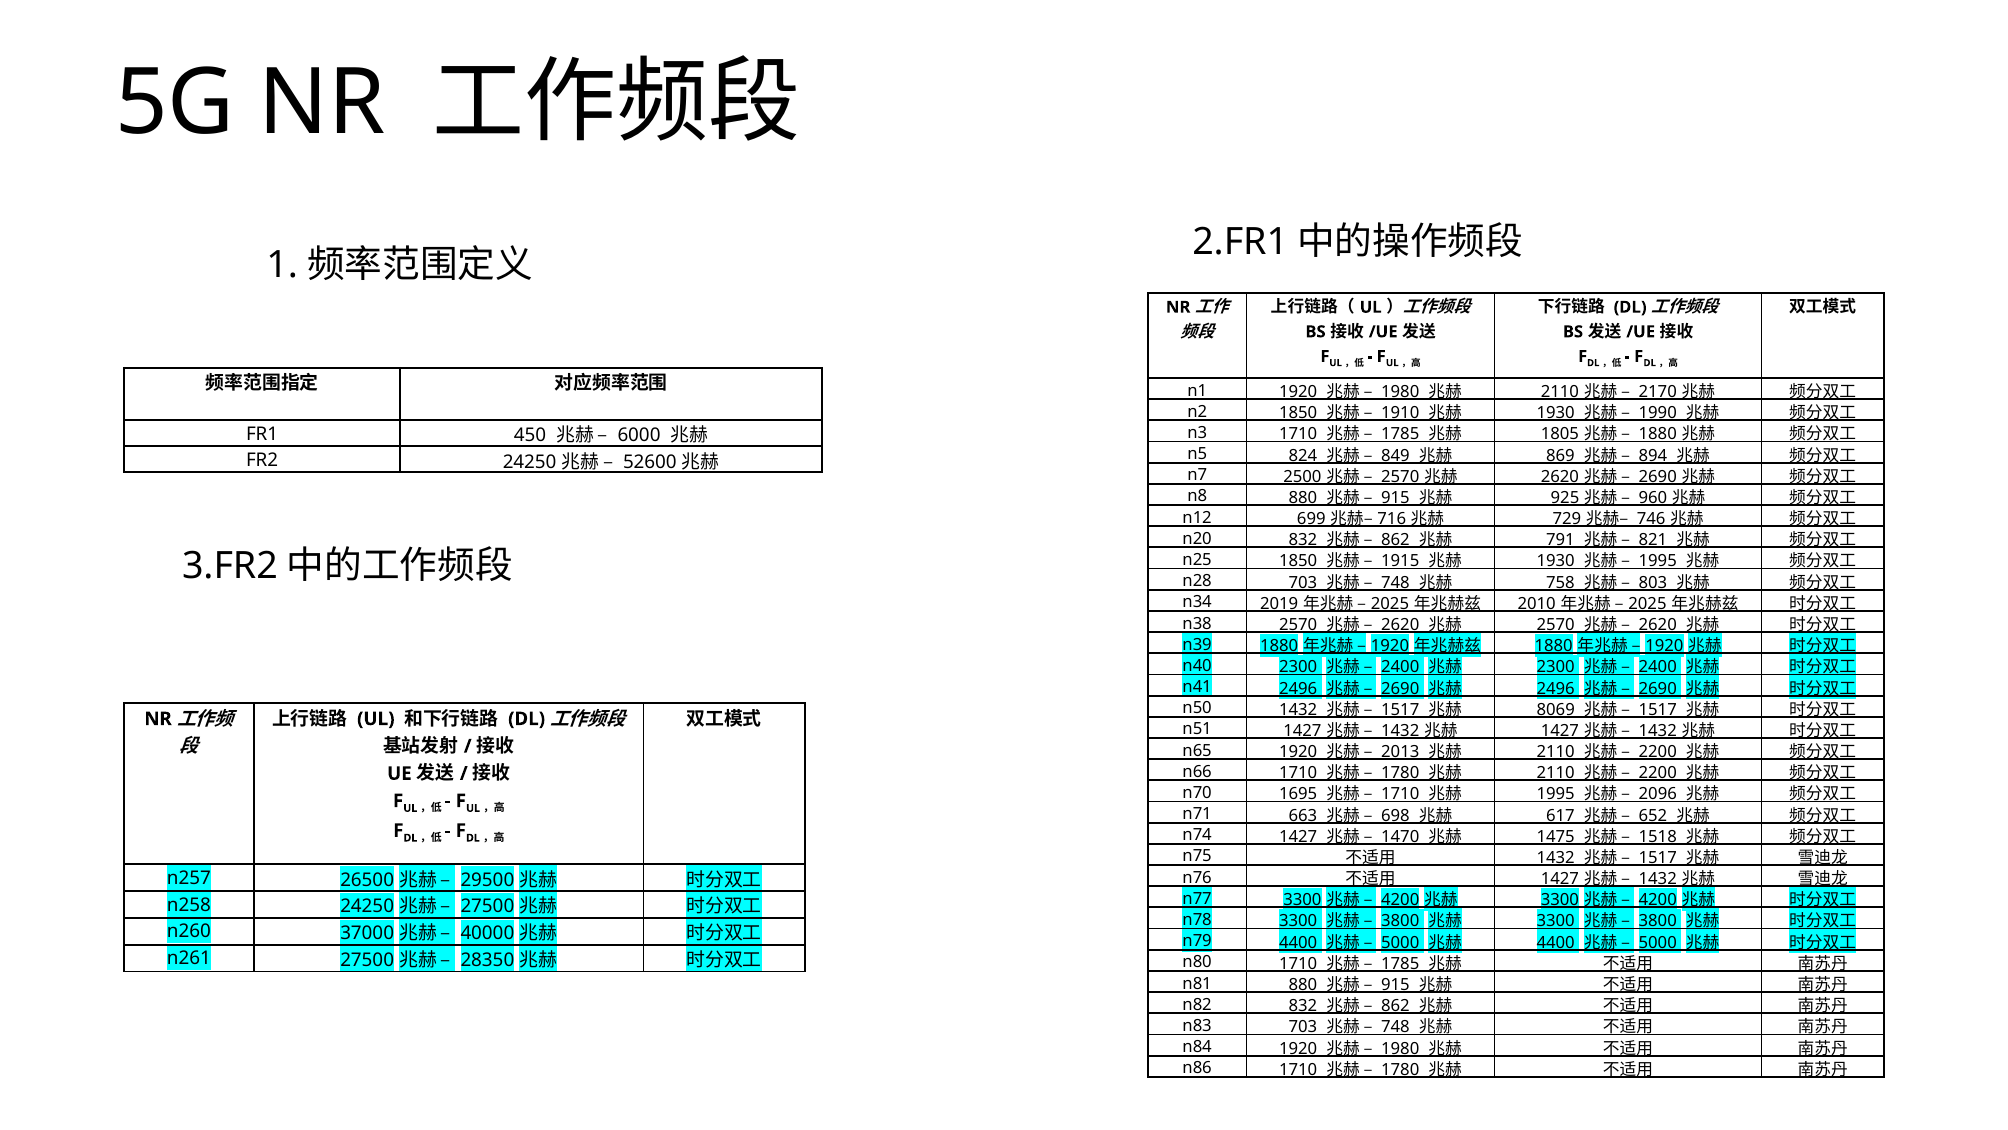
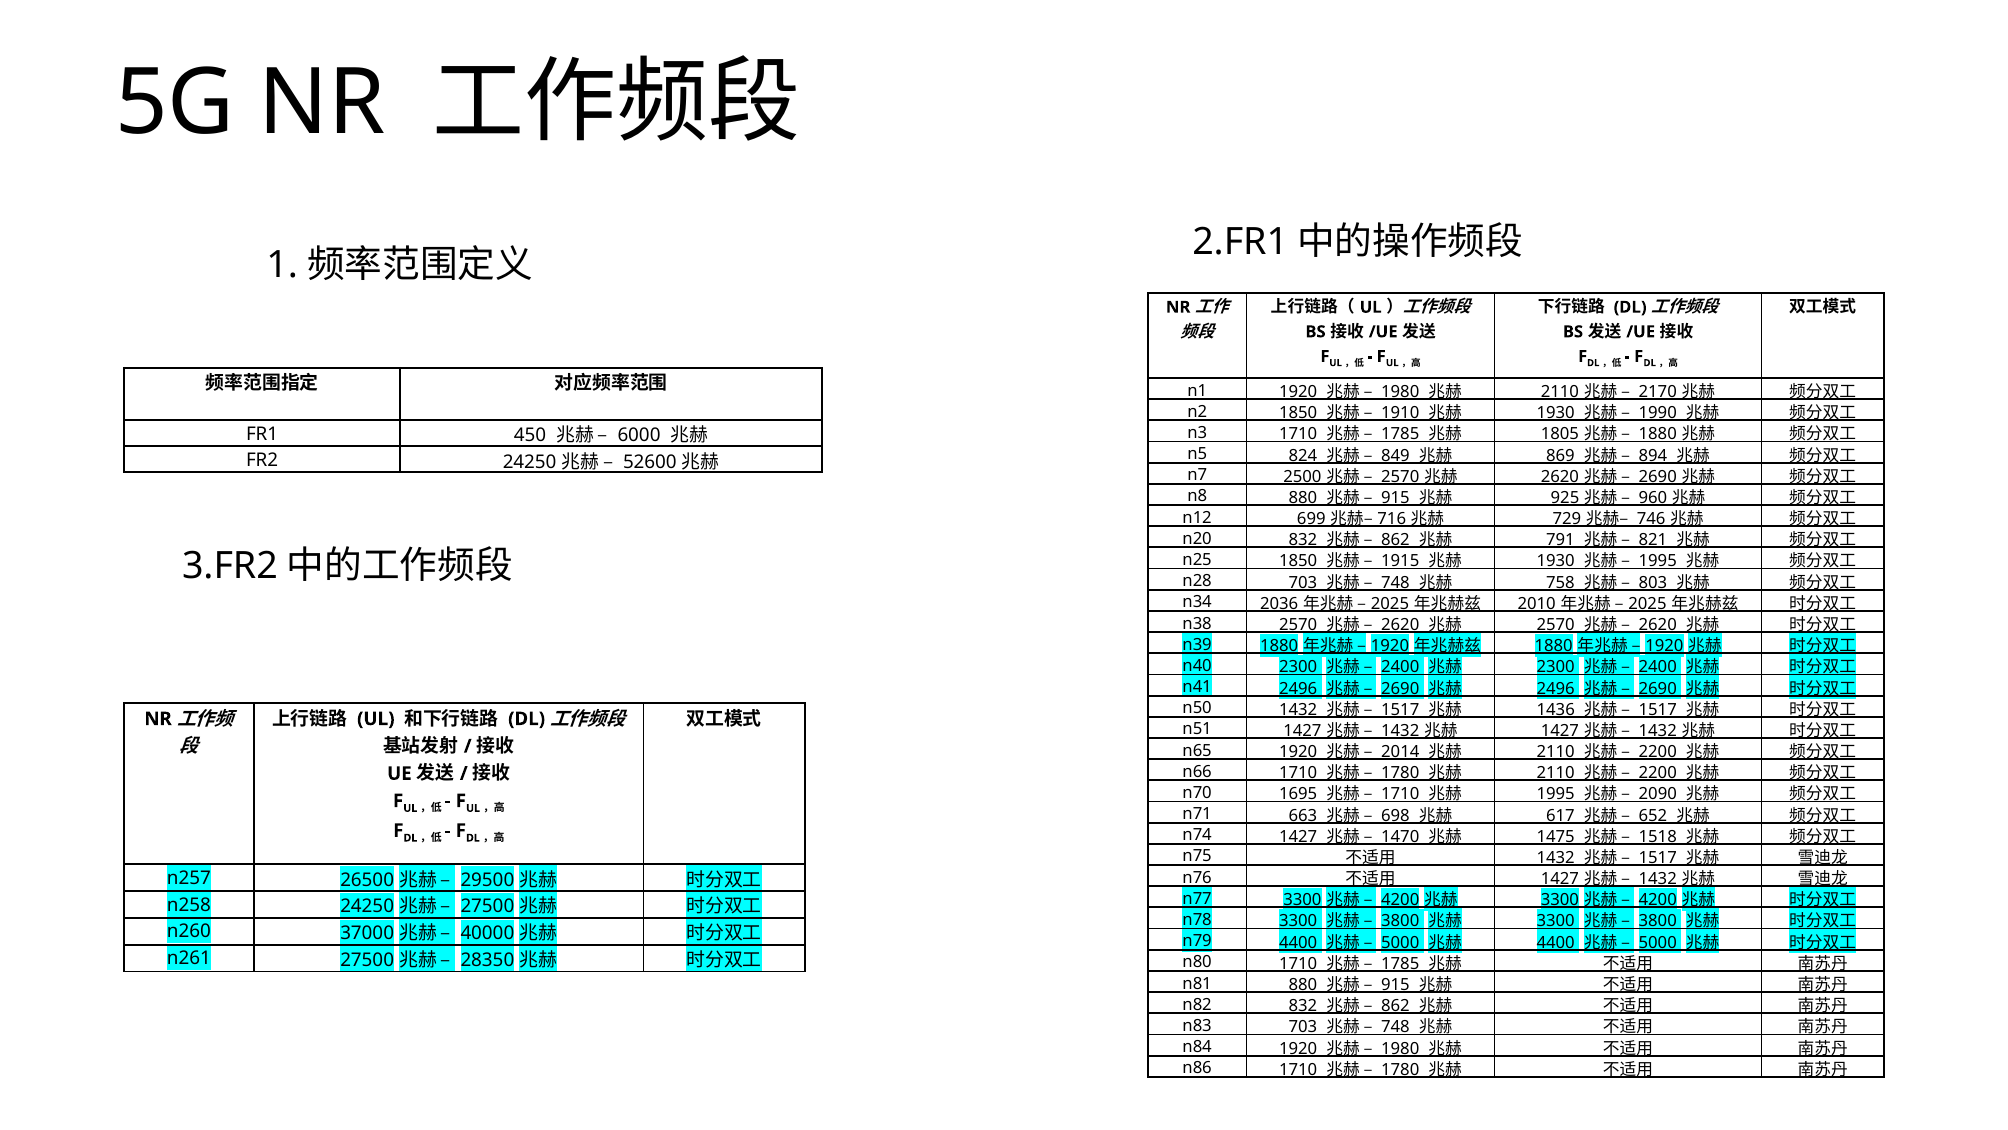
2019: 2019 -> 2036
8069: 8069 -> 1436
2013: 2013 -> 2014
2096: 2096 -> 2090
